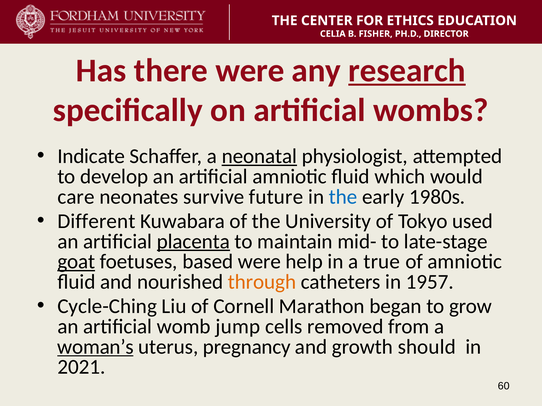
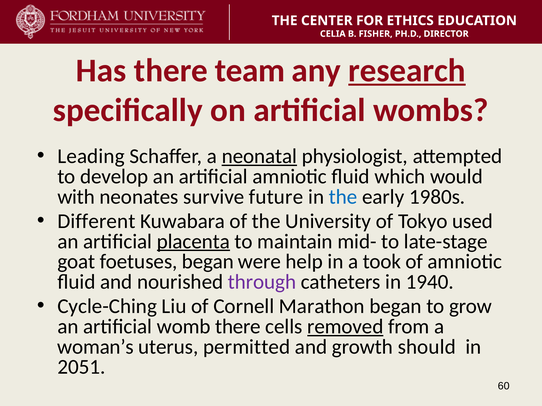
there were: were -> team
Indicate: Indicate -> Leading
care: care -> with
goat underline: present -> none
foetuses based: based -> began
true: true -> took
through colour: orange -> purple
1957: 1957 -> 1940
womb jump: jump -> there
removed underline: none -> present
woman’s underline: present -> none
pregnancy: pregnancy -> permitted
2021: 2021 -> 2051
